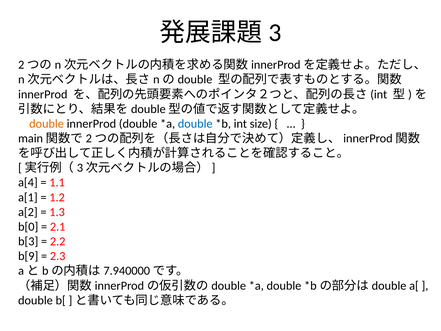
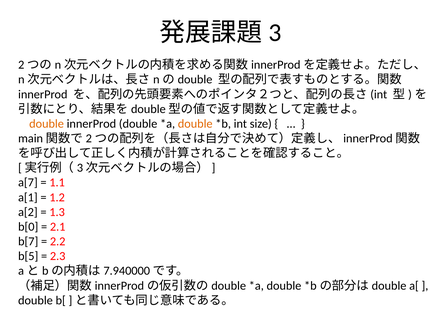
double at (195, 124) colour: blue -> orange
a[4: a[4 -> a[7
b[3: b[3 -> b[7
b[9: b[9 -> b[5
